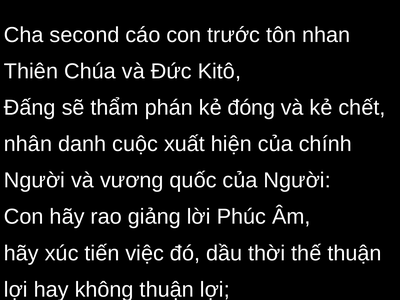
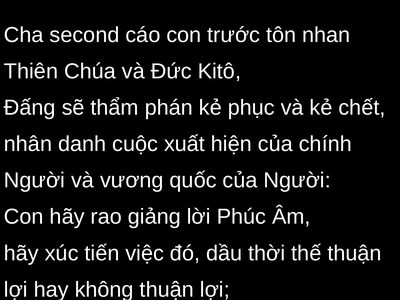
đóng: đóng -> phục
